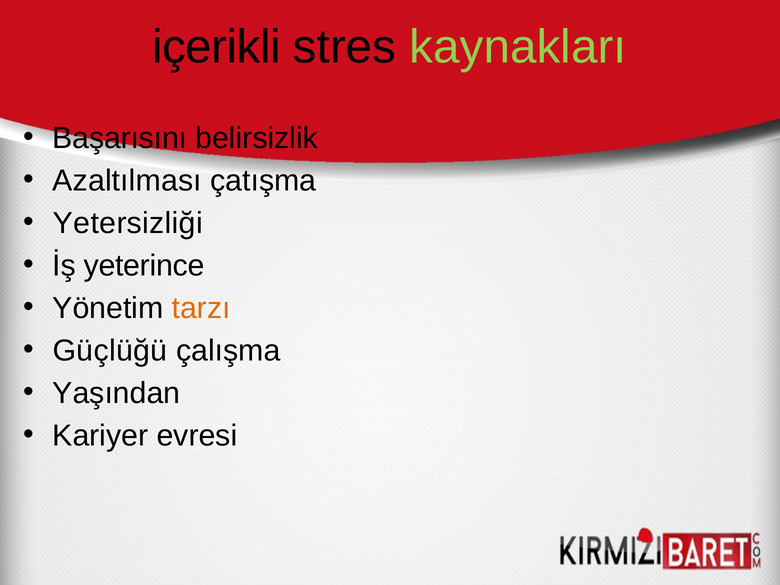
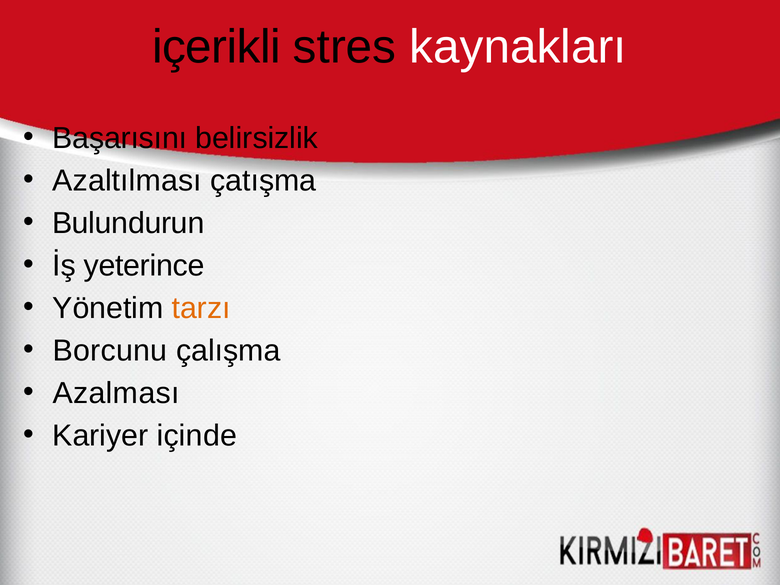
kaynakları colour: light green -> white
Yetersizliği: Yetersizliği -> Bulundurun
Güçlüğü: Güçlüğü -> Borcunu
Yaşından: Yaşından -> Azalması
evresi: evresi -> içinde
